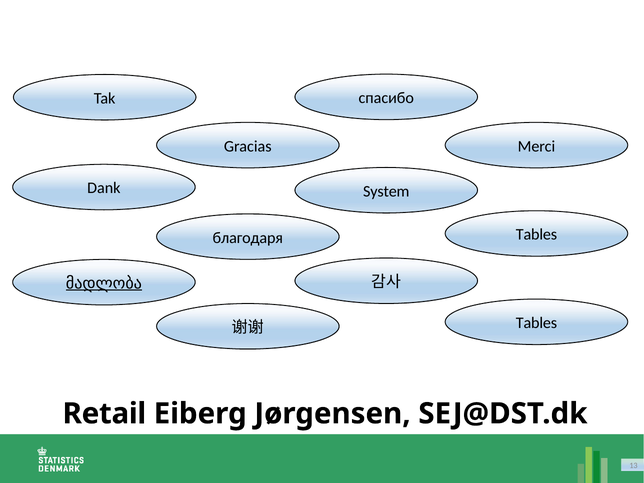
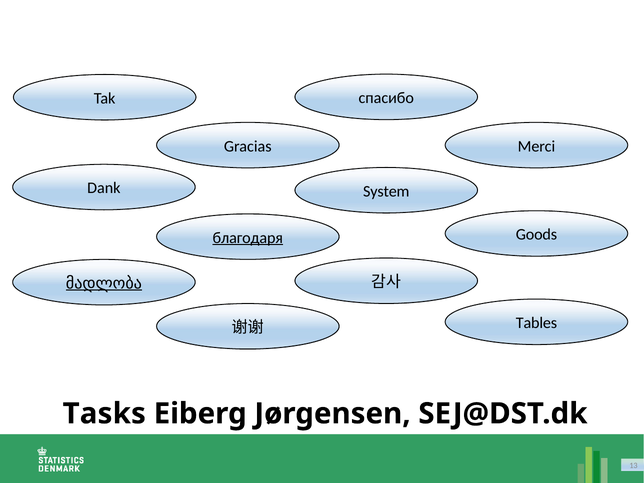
Tables at (536, 235): Tables -> Goods
благодаря underline: none -> present
Retail: Retail -> Tasks
